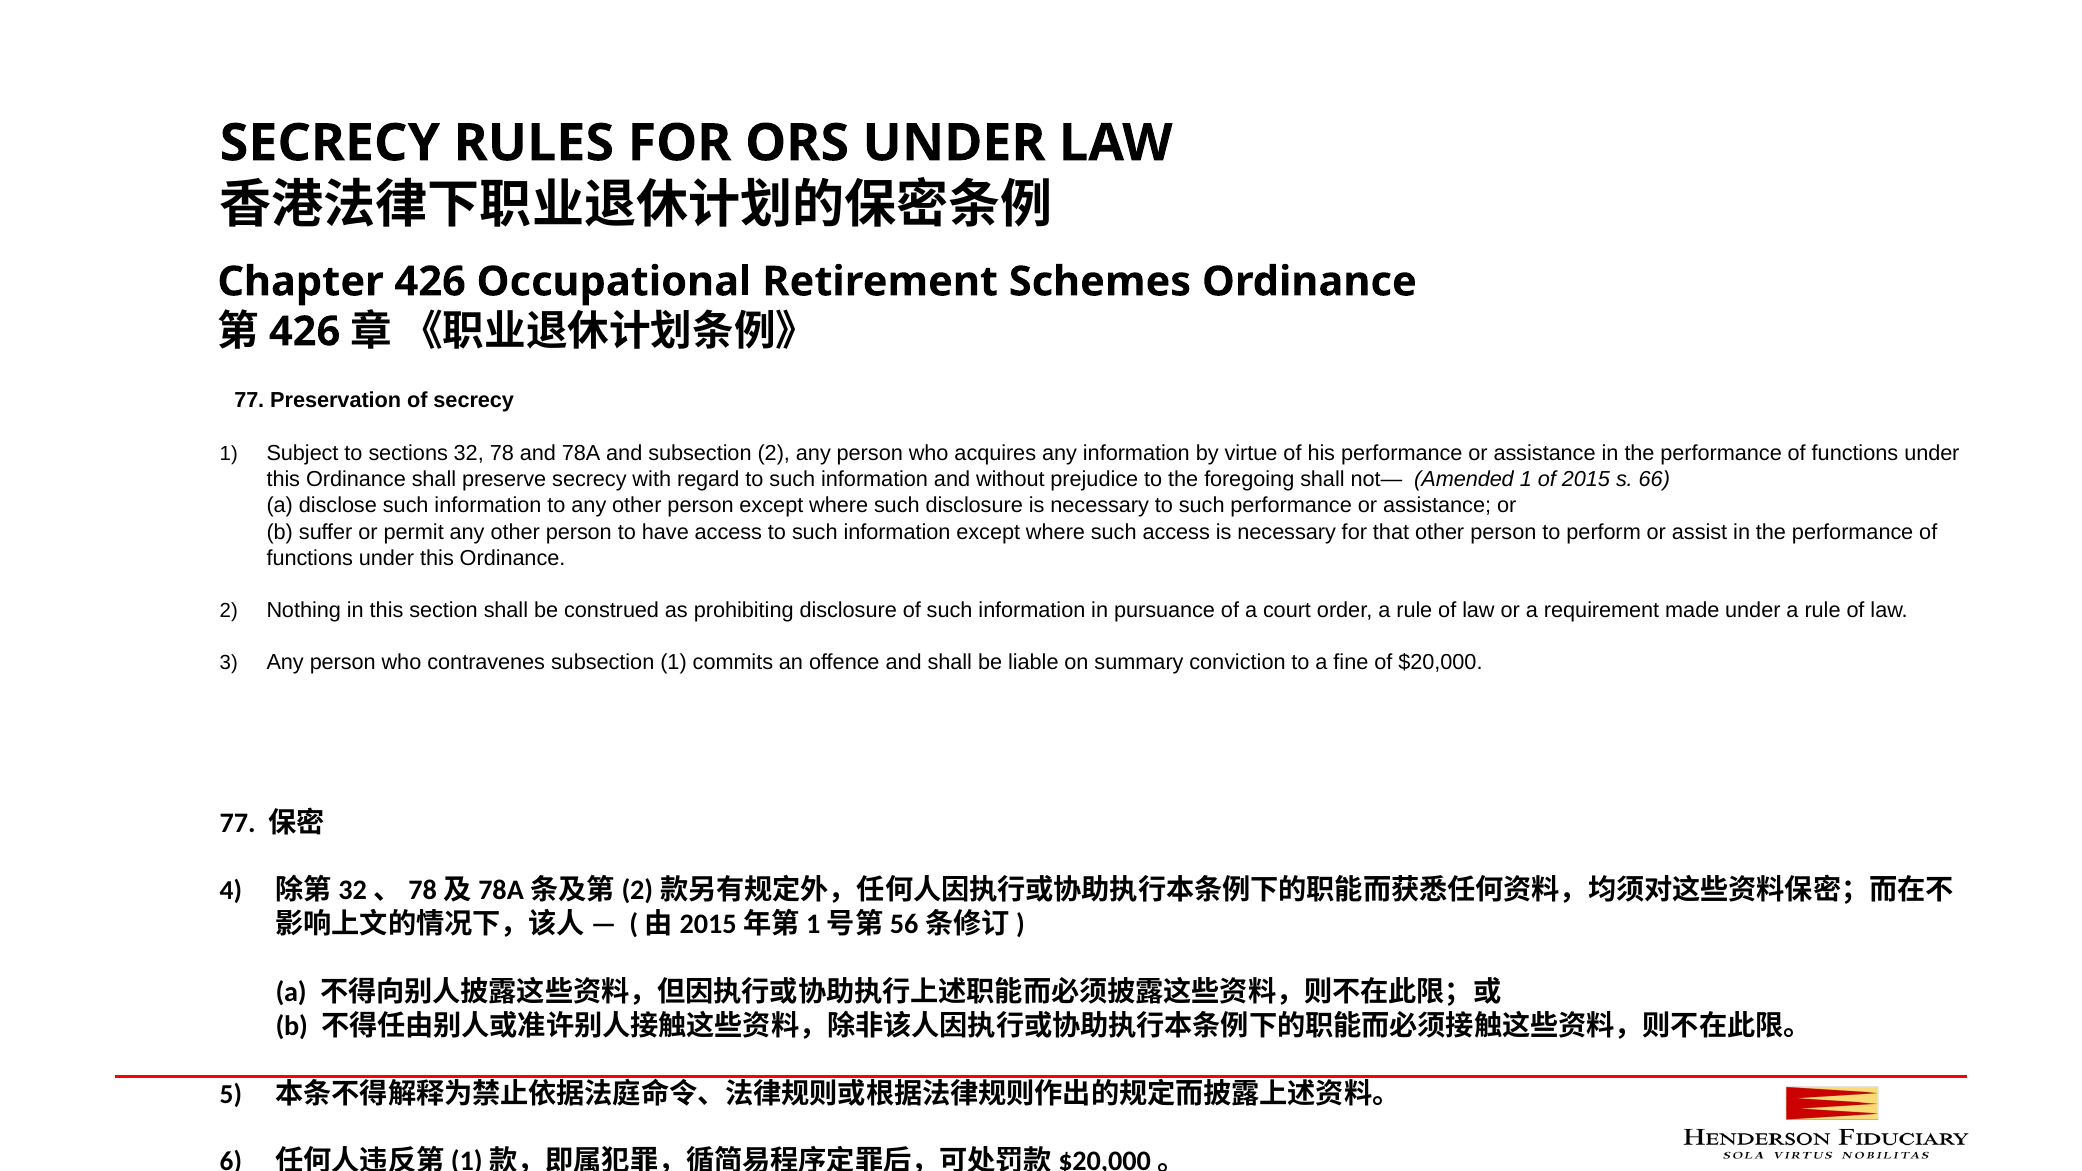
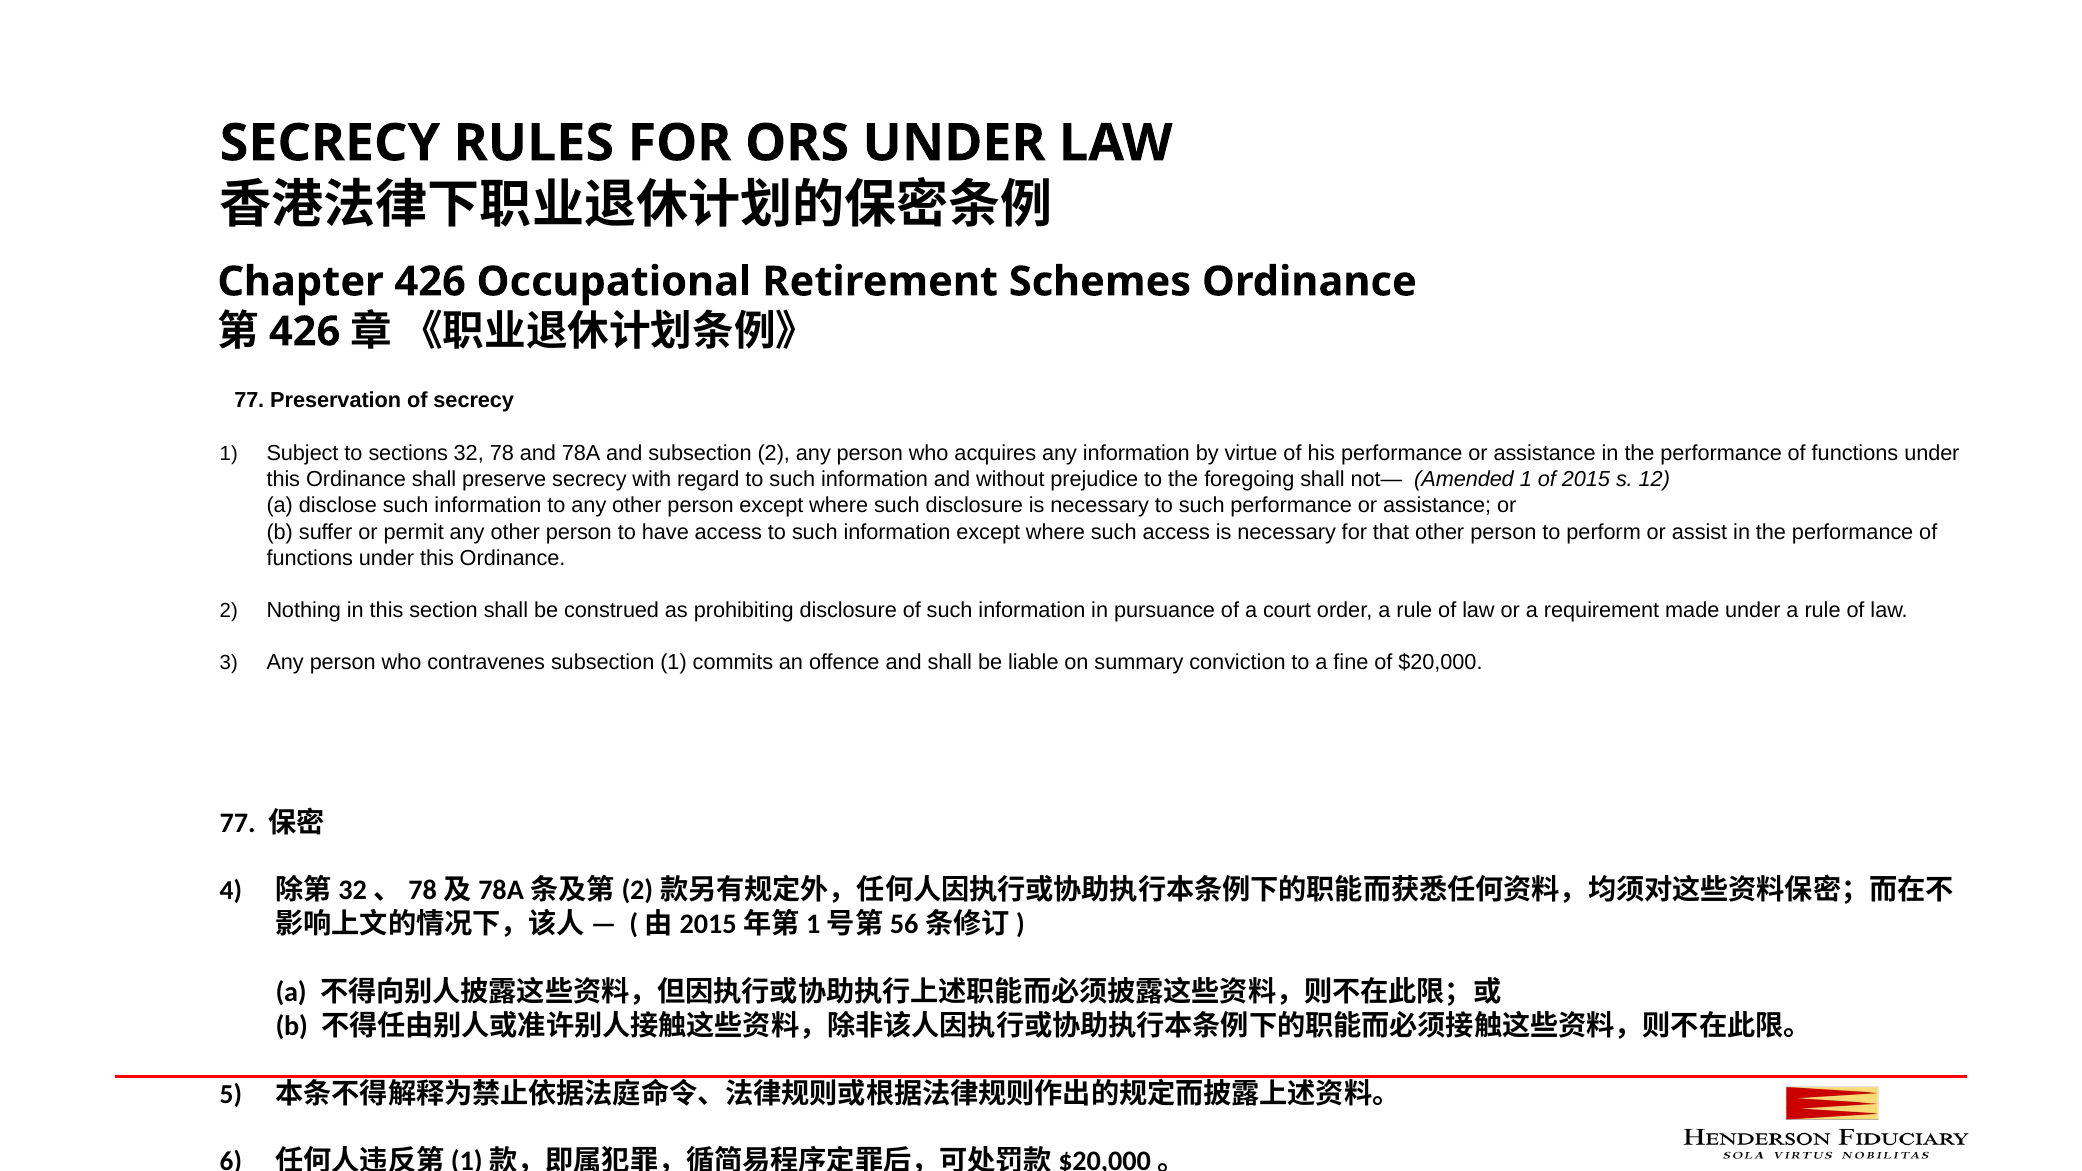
66: 66 -> 12
